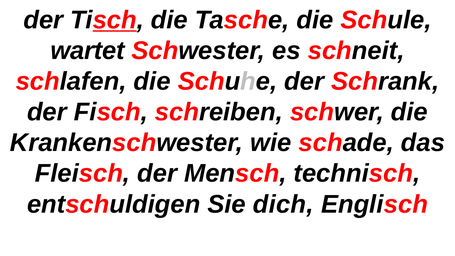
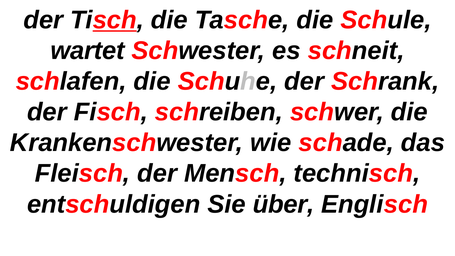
dich: dich -> über
